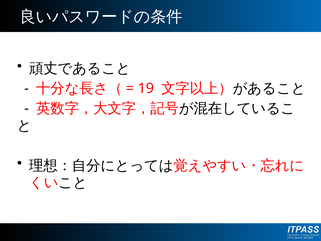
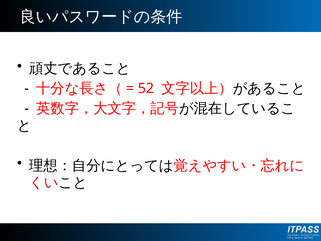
19: 19 -> 52
